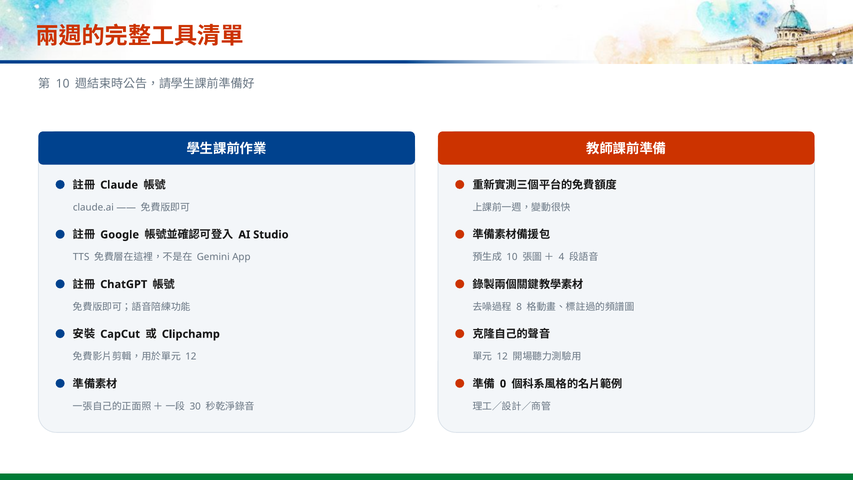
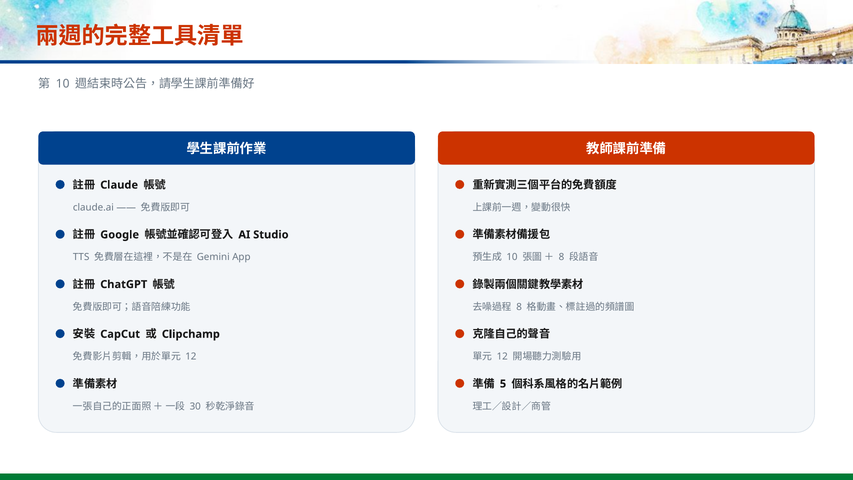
4 at (561, 257): 4 -> 8
0: 0 -> 5
